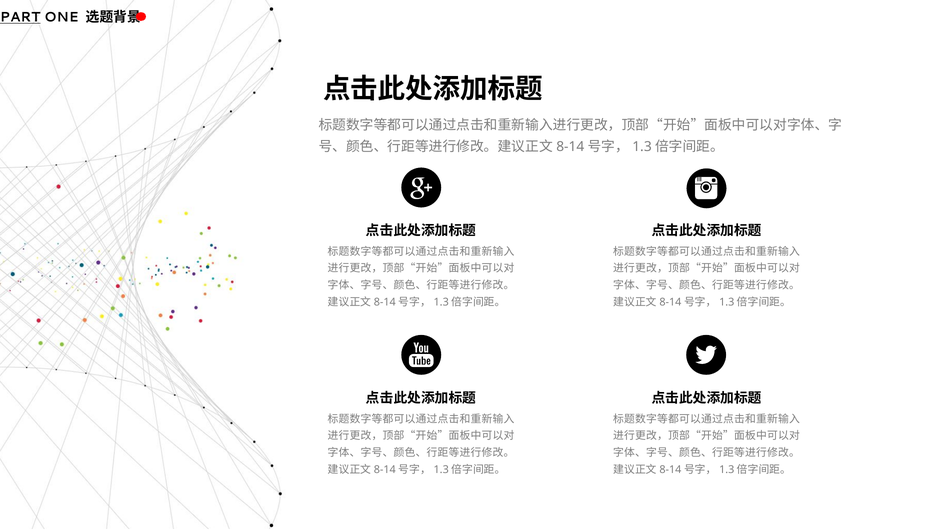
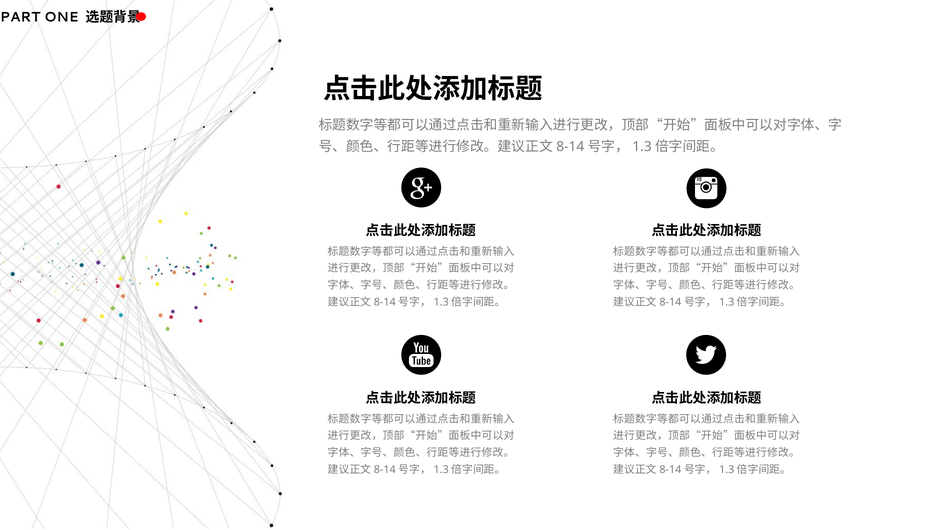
PART underline: present -> none
